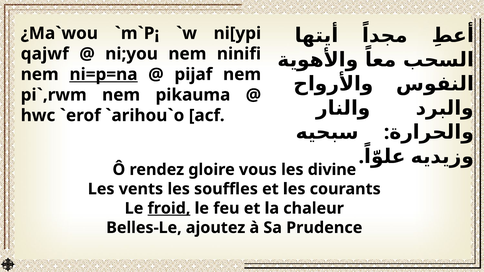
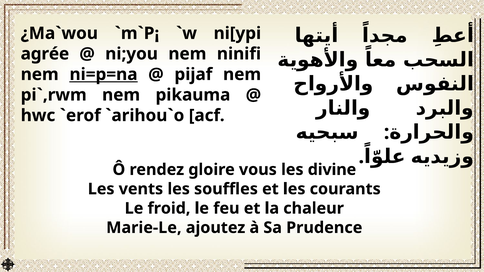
qajwf: qajwf -> agrée
froid underline: present -> none
Belles-Le: Belles-Le -> Marie-Le
